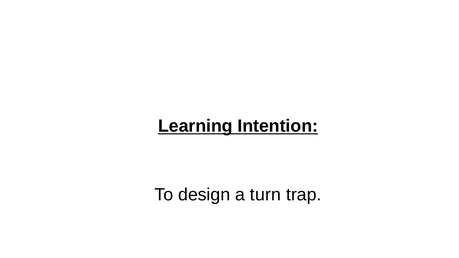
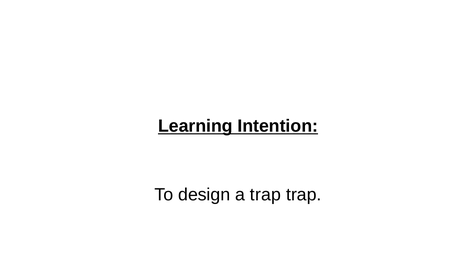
a turn: turn -> trap
